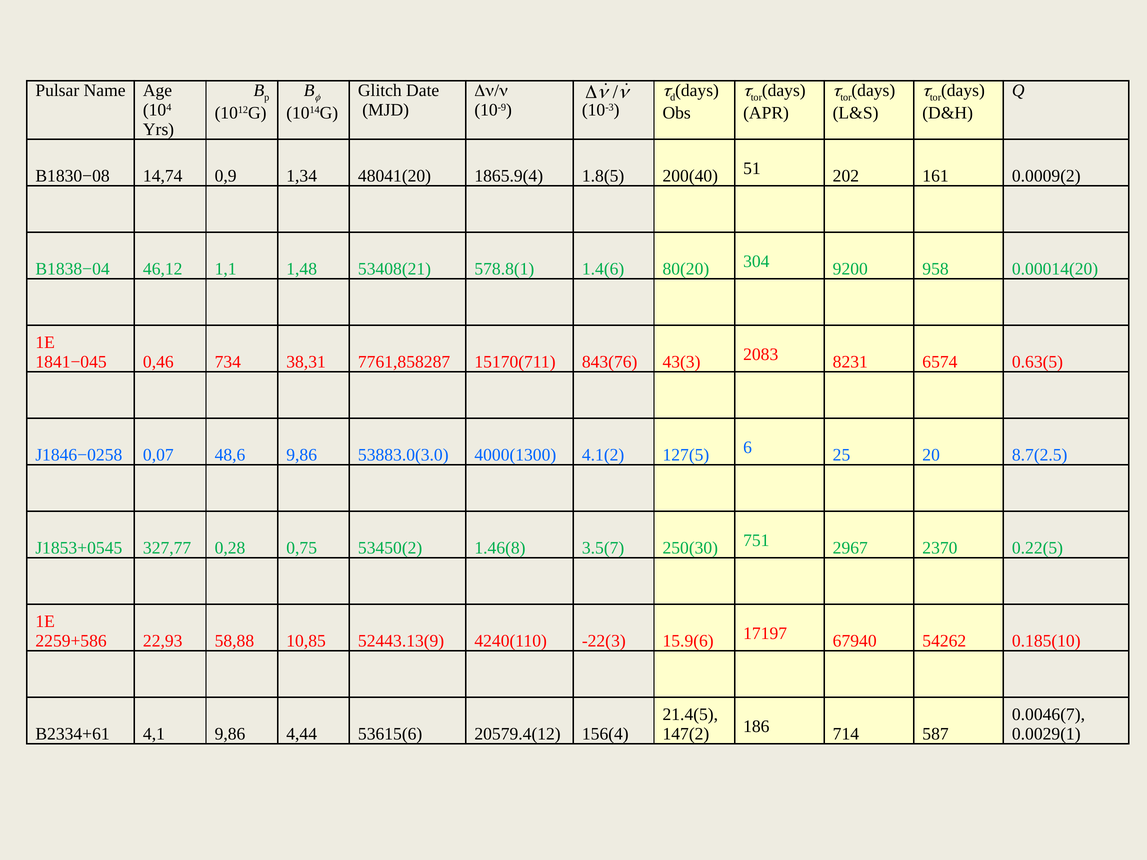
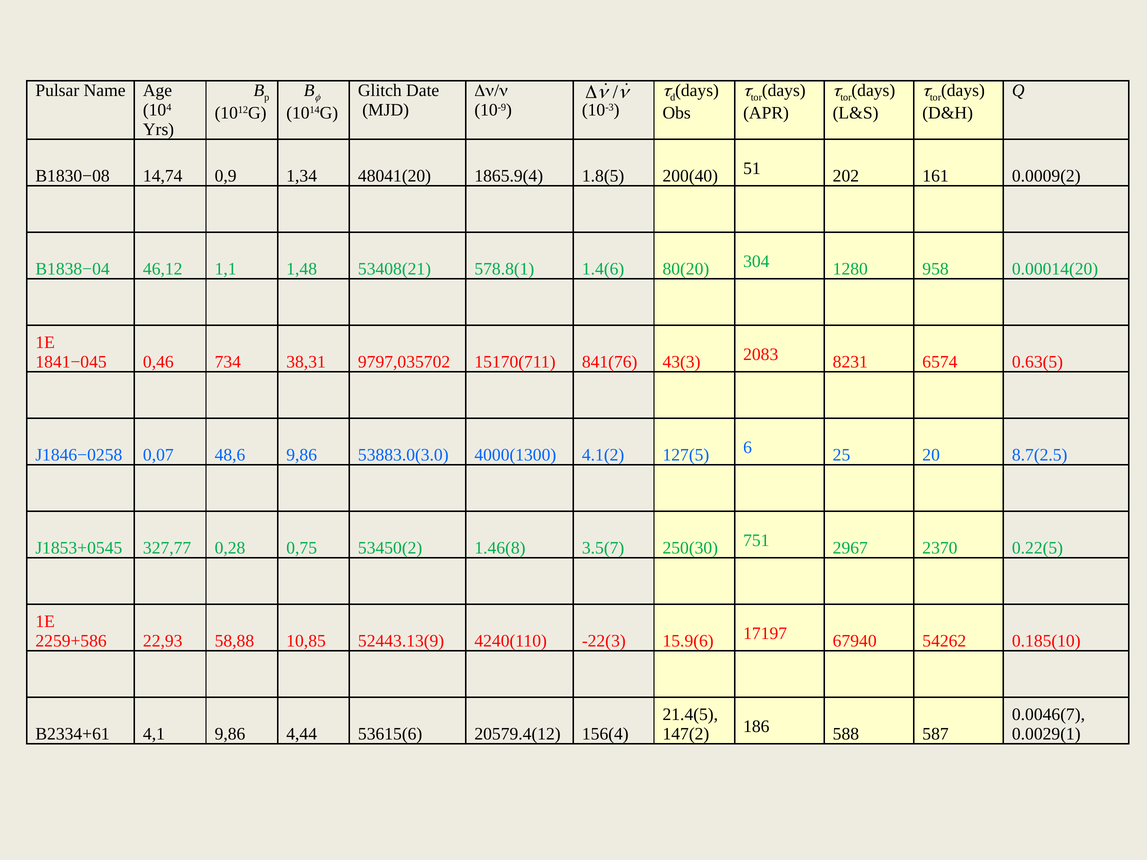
9200: 9200 -> 1280
7761,858287: 7761,858287 -> 9797,035702
843(76: 843(76 -> 841(76
714: 714 -> 588
